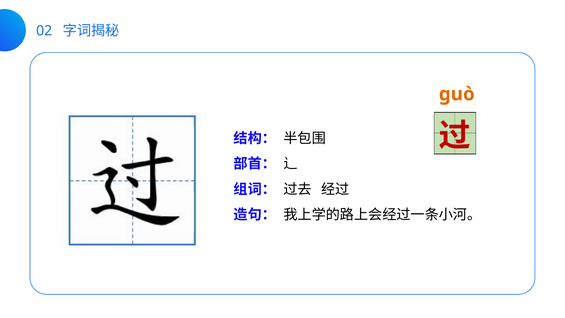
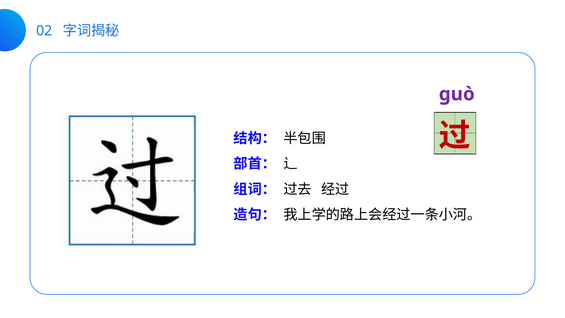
ɡuò colour: orange -> purple
